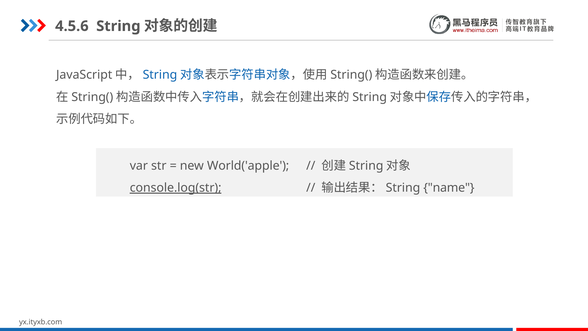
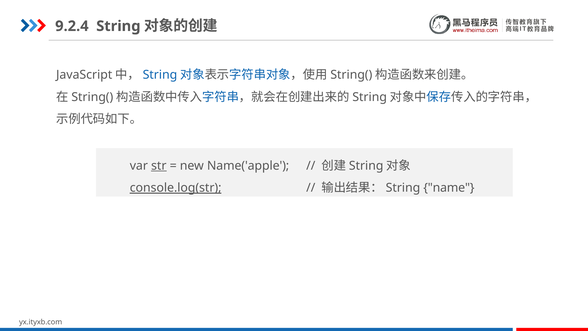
4.5.6: 4.5.6 -> 9.2.4
str underline: none -> present
World('apple: World('apple -> Name('apple
